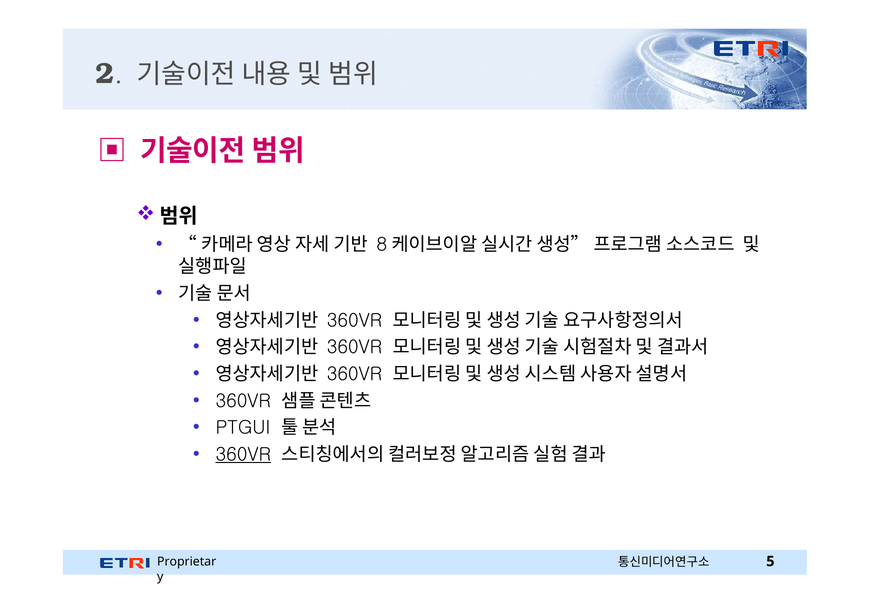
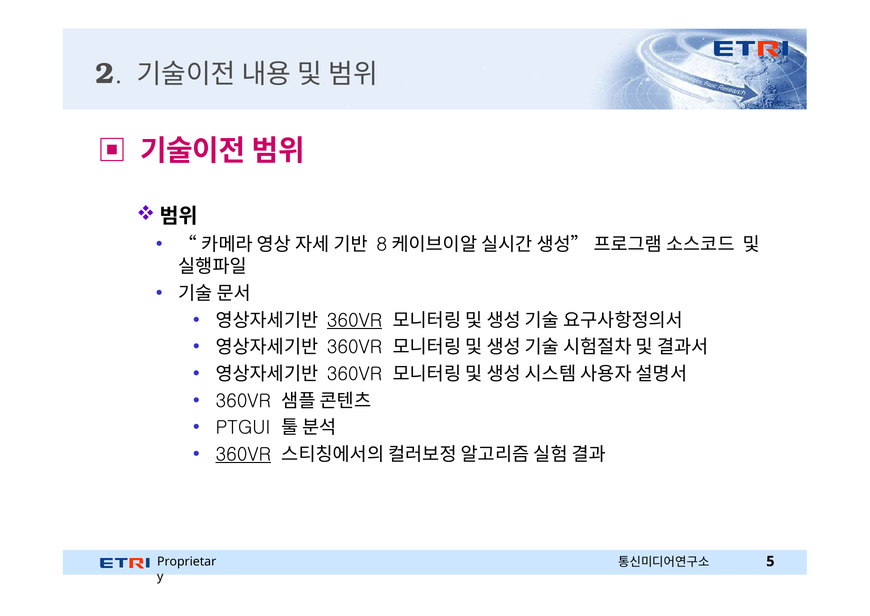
360VR at (354, 320) underline: none -> present
